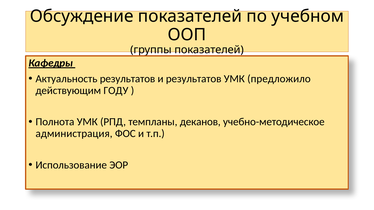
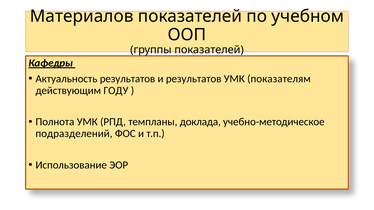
Обсуждение: Обсуждение -> Материалов
предложило: предложило -> показателям
деканов: деканов -> доклада
администрация: администрация -> подразделений
